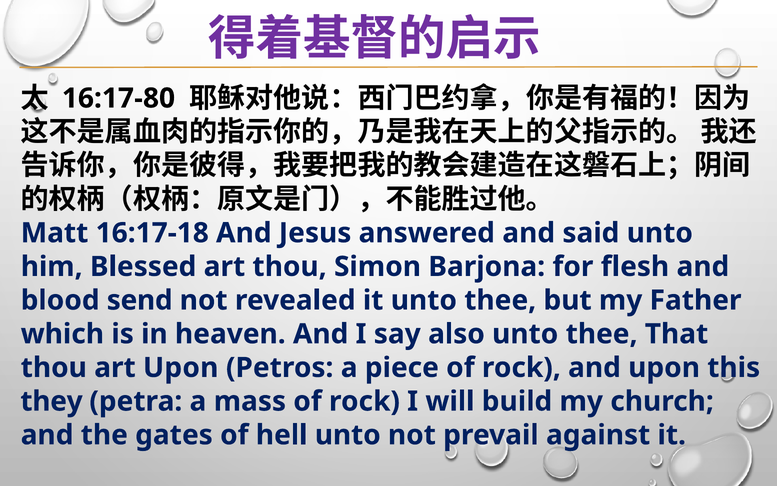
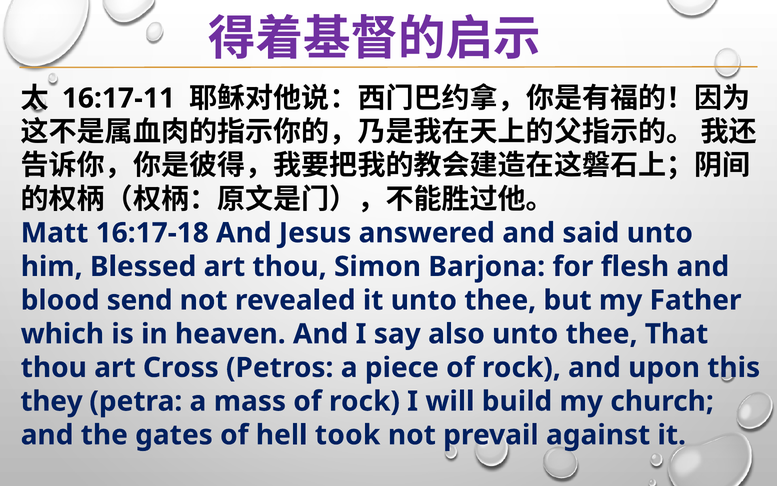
16:17-80: 16:17-80 -> 16:17-11
art Upon: Upon -> Cross
hell unto: unto -> took
